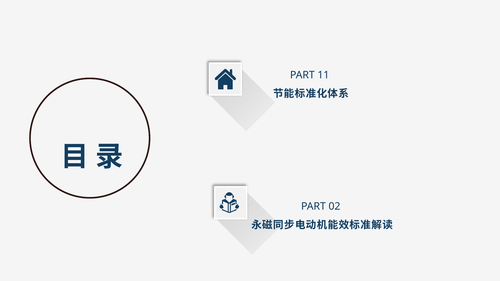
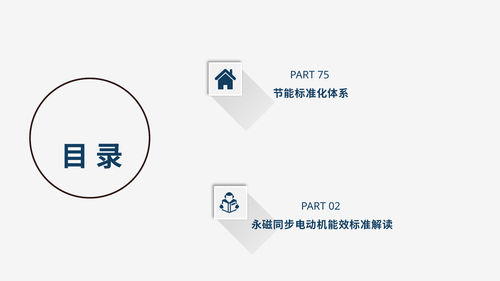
11: 11 -> 75
